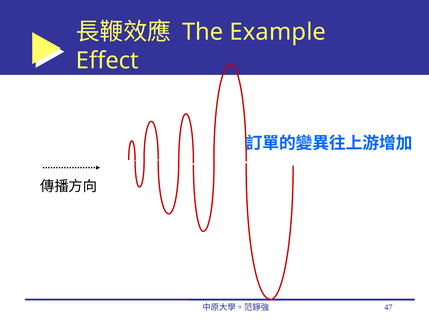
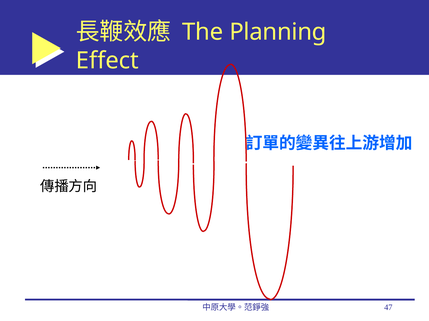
Example: Example -> Planning
